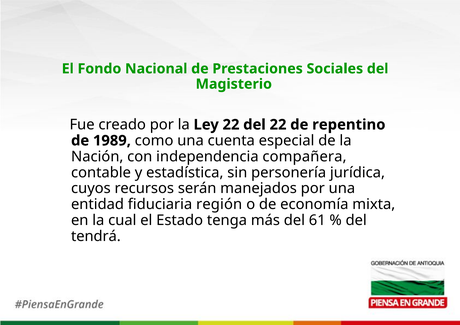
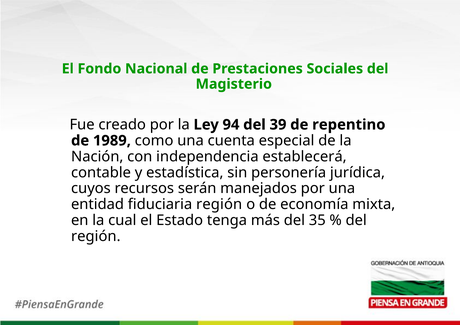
Ley 22: 22 -> 94
del 22: 22 -> 39
compañera: compañera -> establecerá
61: 61 -> 35
tendrá at (96, 236): tendrá -> región
